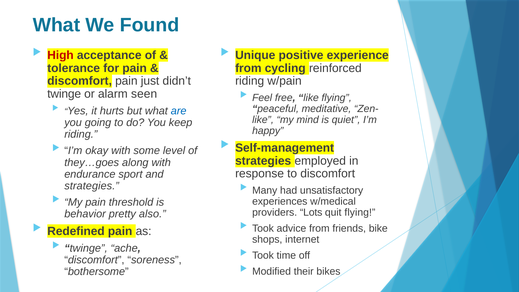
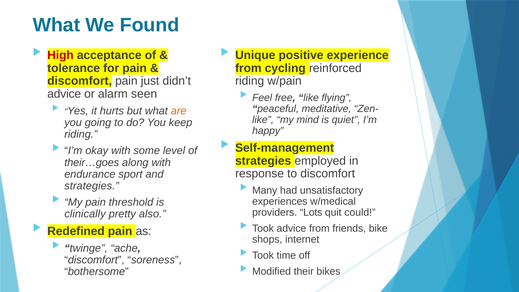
twinge at (64, 94): twinge -> advice
are colour: blue -> orange
they…goes: they…goes -> their…goes
quit flying: flying -> could
behavior: behavior -> clinically
